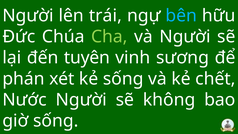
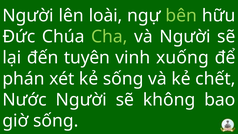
trái: trái -> loài
bên colour: light blue -> light green
sương: sương -> xuống
